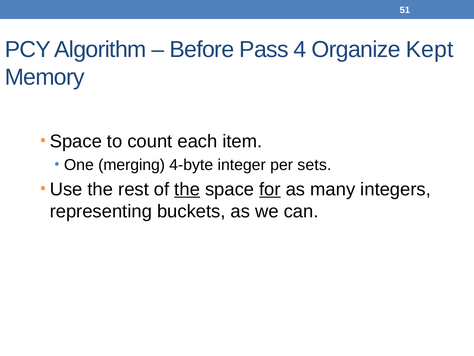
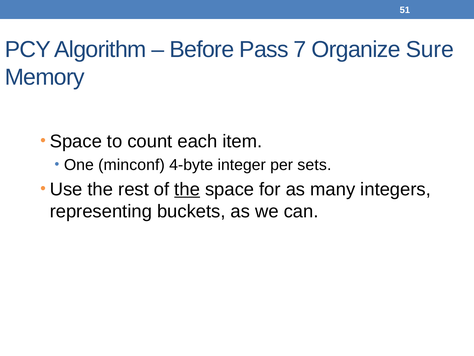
4: 4 -> 7
Kept: Kept -> Sure
merging: merging -> minconf
for underline: present -> none
